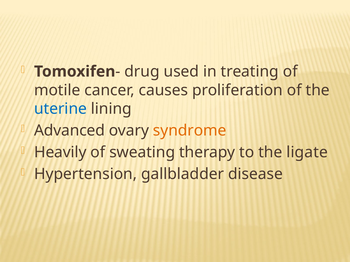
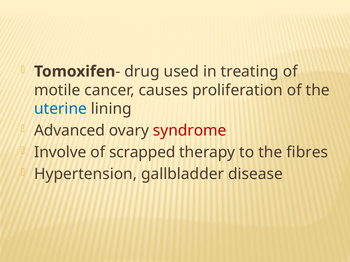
syndrome colour: orange -> red
Heavily: Heavily -> Involve
sweating: sweating -> scrapped
ligate: ligate -> fibres
